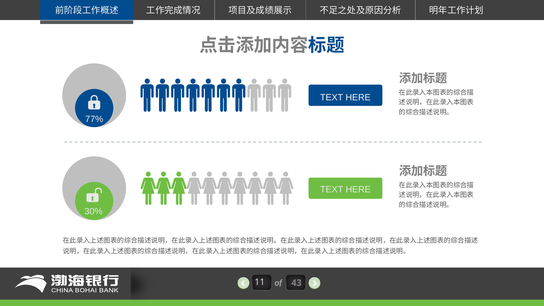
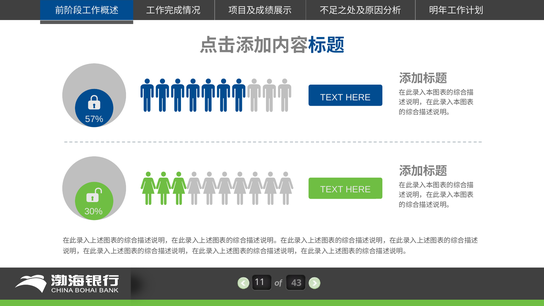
77%: 77% -> 57%
